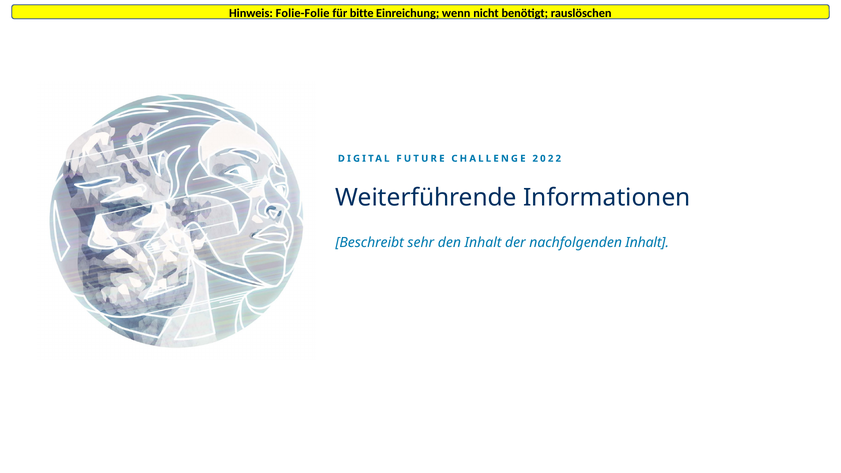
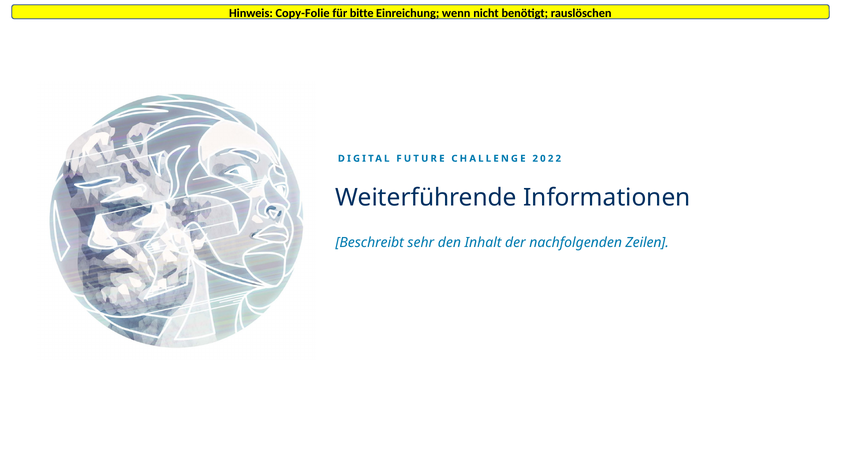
Folie-Folie: Folie-Folie -> Copy-Folie
nachfolgenden Inhalt: Inhalt -> Zeilen
